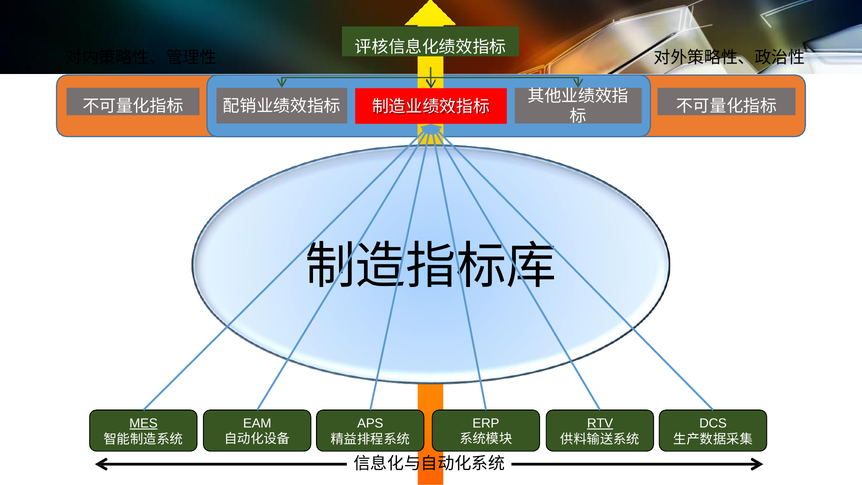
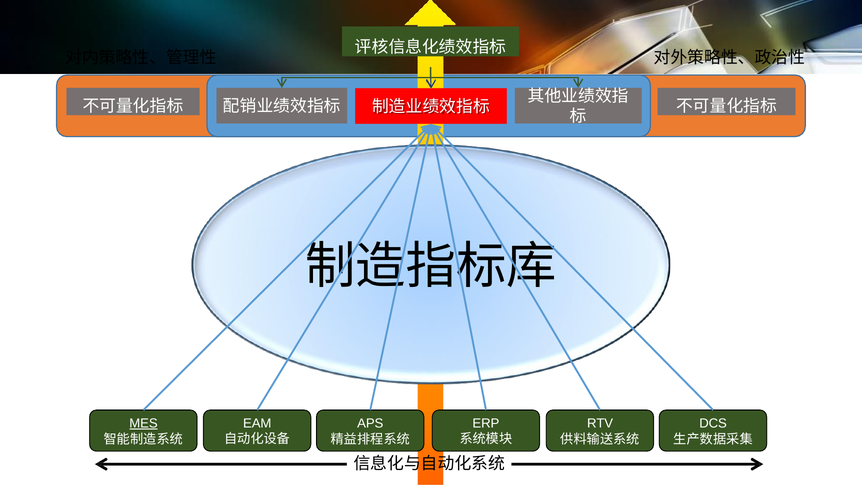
RTV underline: present -> none
